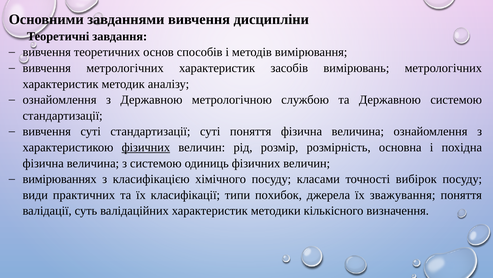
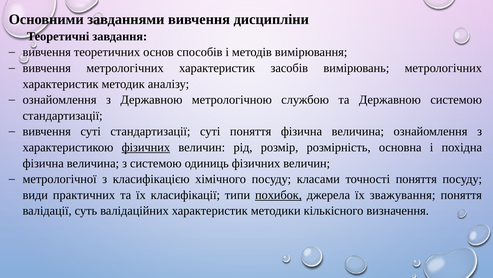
вимірюваннях: вимірюваннях -> метрологічної
точності вибірок: вибірок -> поняття
похибок underline: none -> present
